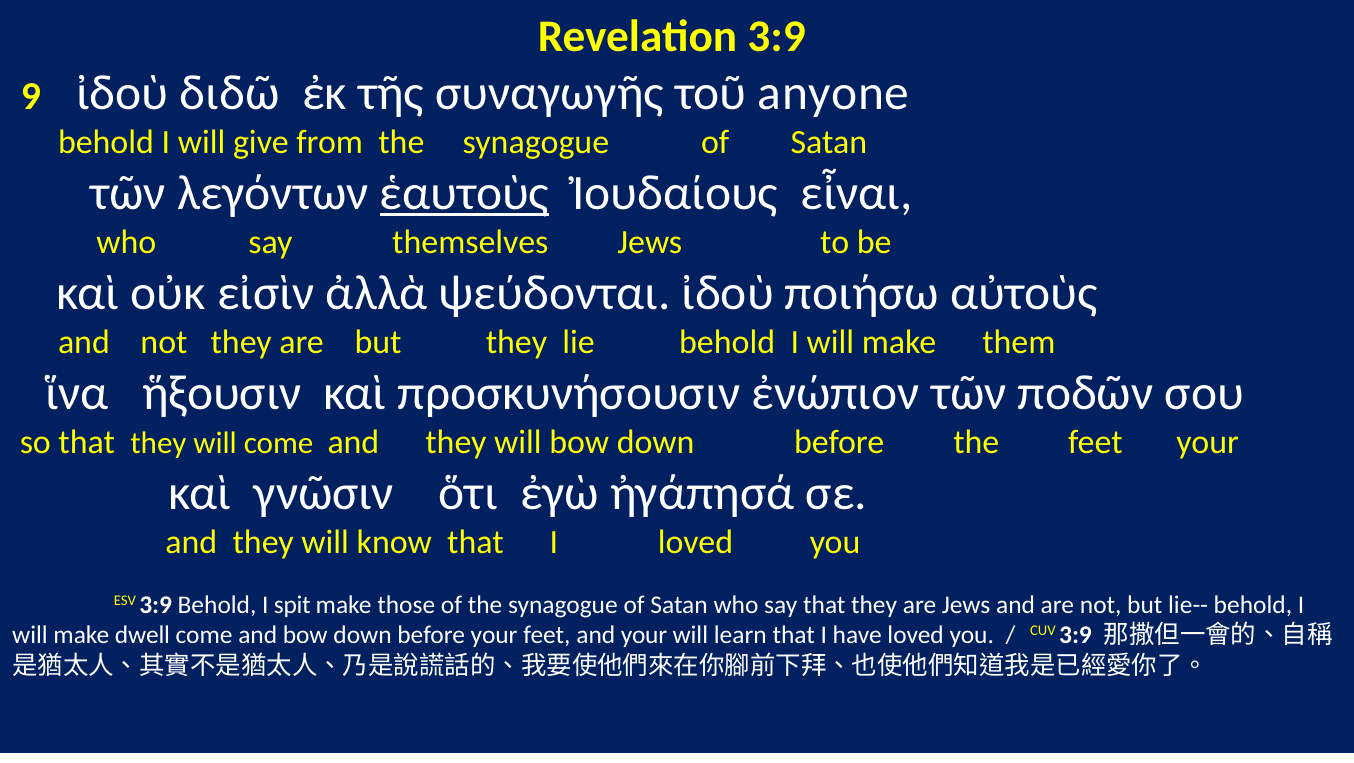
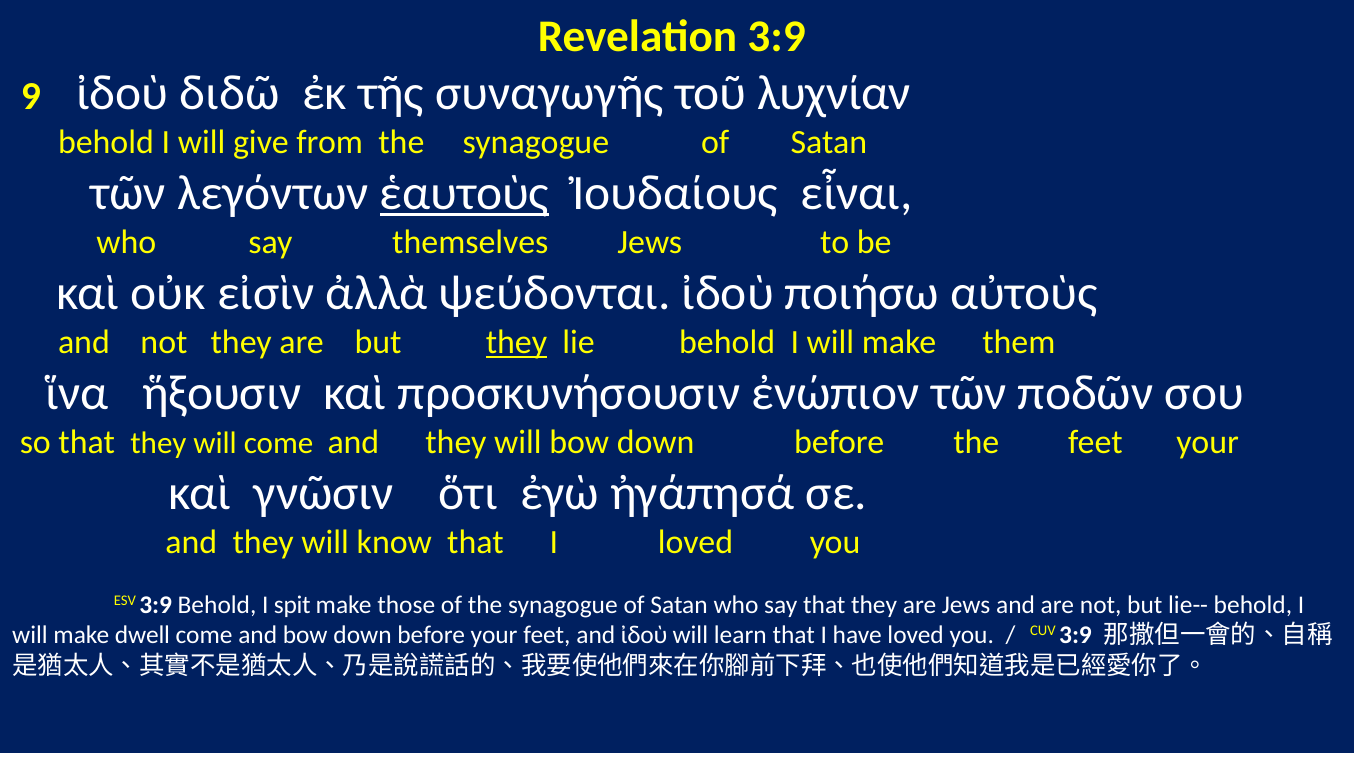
anyone: anyone -> λυχνίαν
they at (516, 343) underline: none -> present
and your: your -> ἰδοὺ
